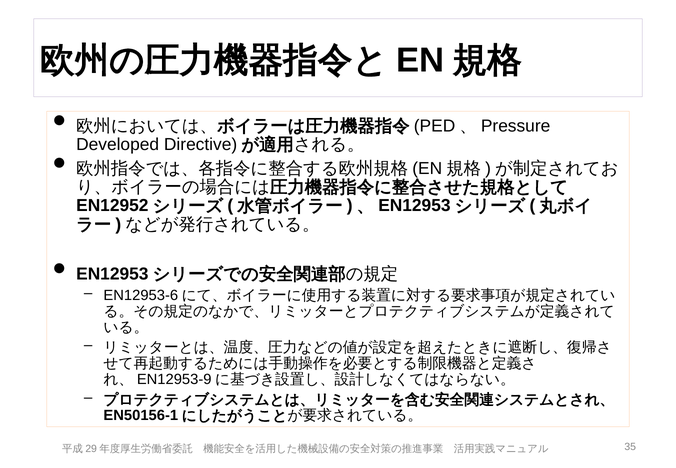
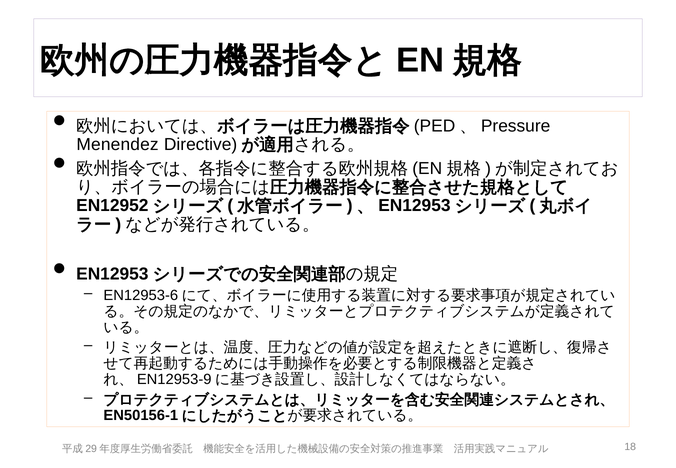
Developed: Developed -> Menendez
35: 35 -> 18
